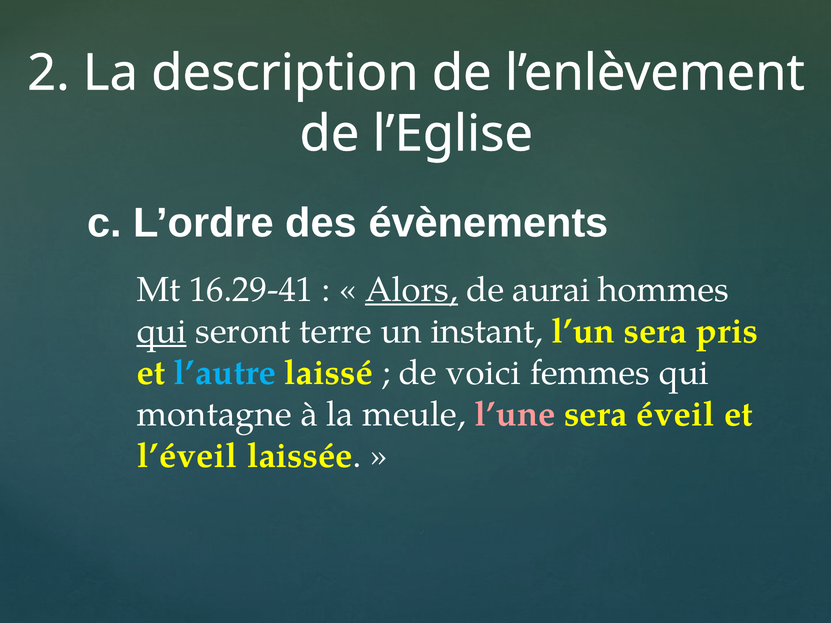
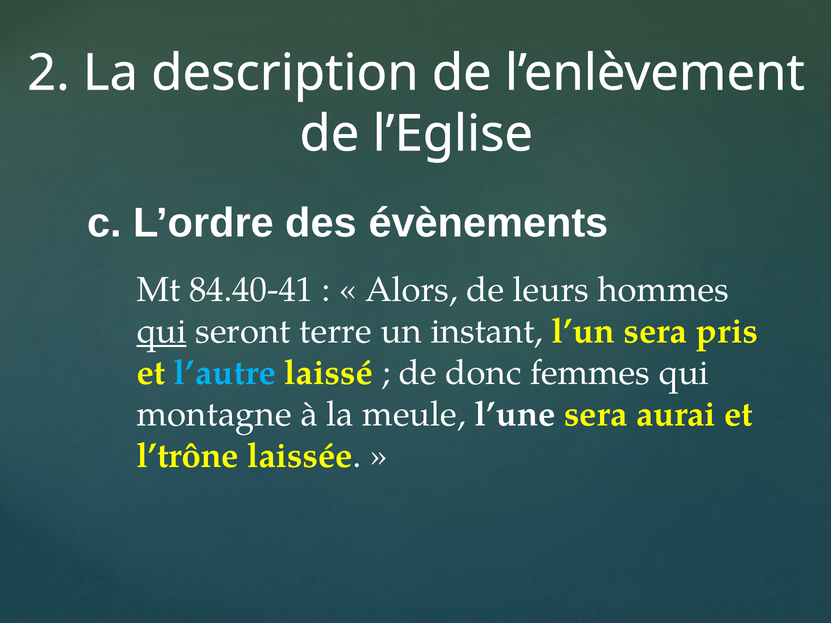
16.29-41: 16.29-41 -> 84.40-41
Alors underline: present -> none
aurai: aurai -> leurs
voici: voici -> donc
l’une colour: pink -> white
éveil: éveil -> aurai
l’éveil: l’éveil -> l’trône
